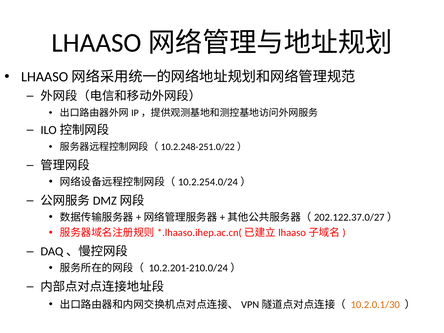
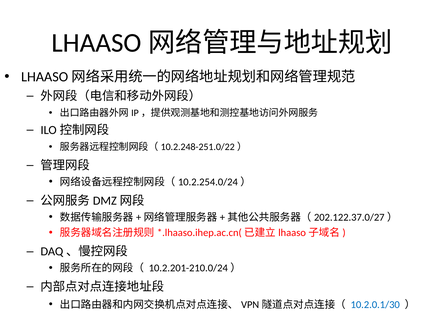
10.2.0.1/30 colour: orange -> blue
